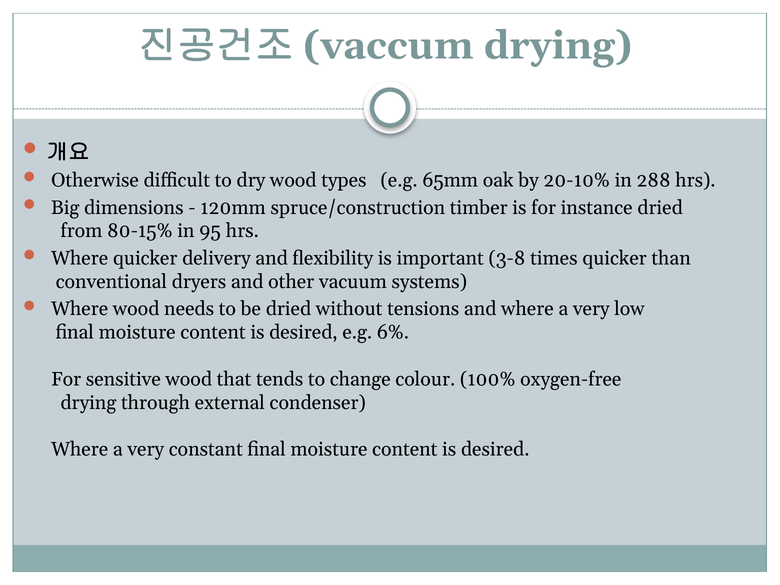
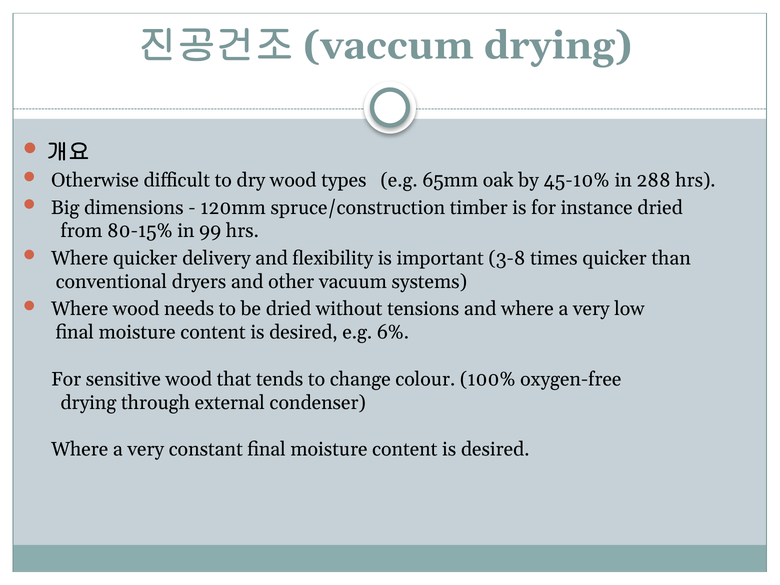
20-10%: 20-10% -> 45-10%
95: 95 -> 99
